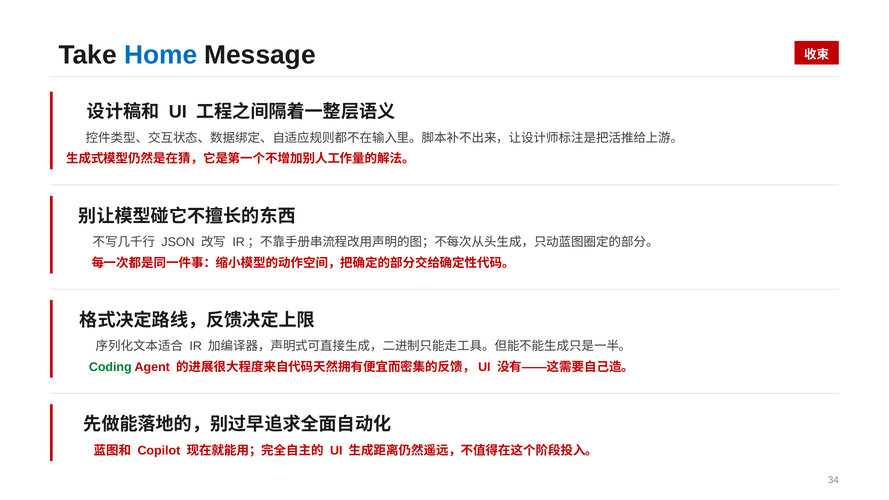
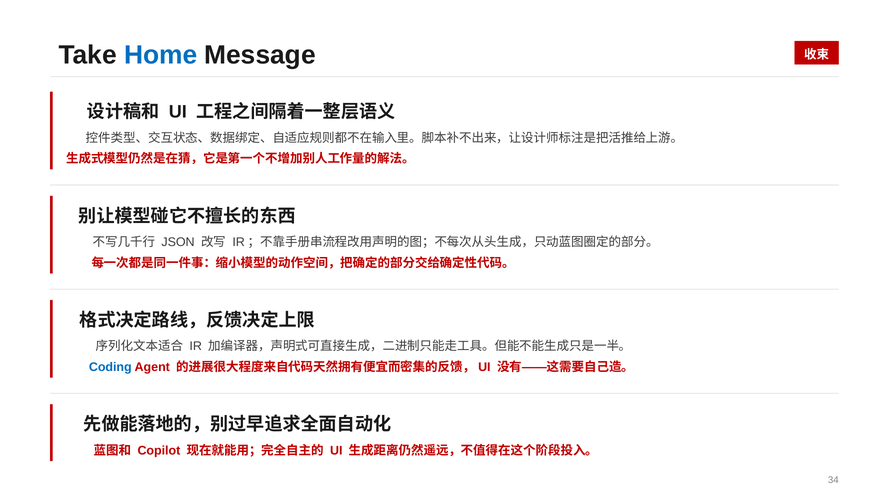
Coding colour: green -> blue
